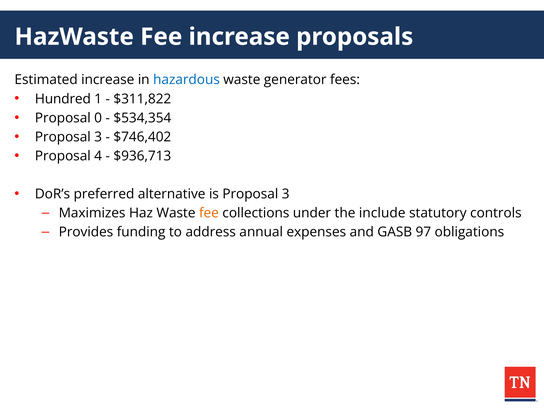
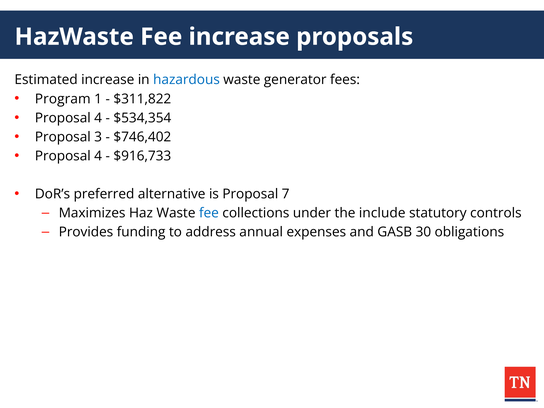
Hundred: Hundred -> Program
0 at (98, 118): 0 -> 4
$936,713: $936,713 -> $916,733
is Proposal 3: 3 -> 7
fee at (209, 213) colour: orange -> blue
97: 97 -> 30
